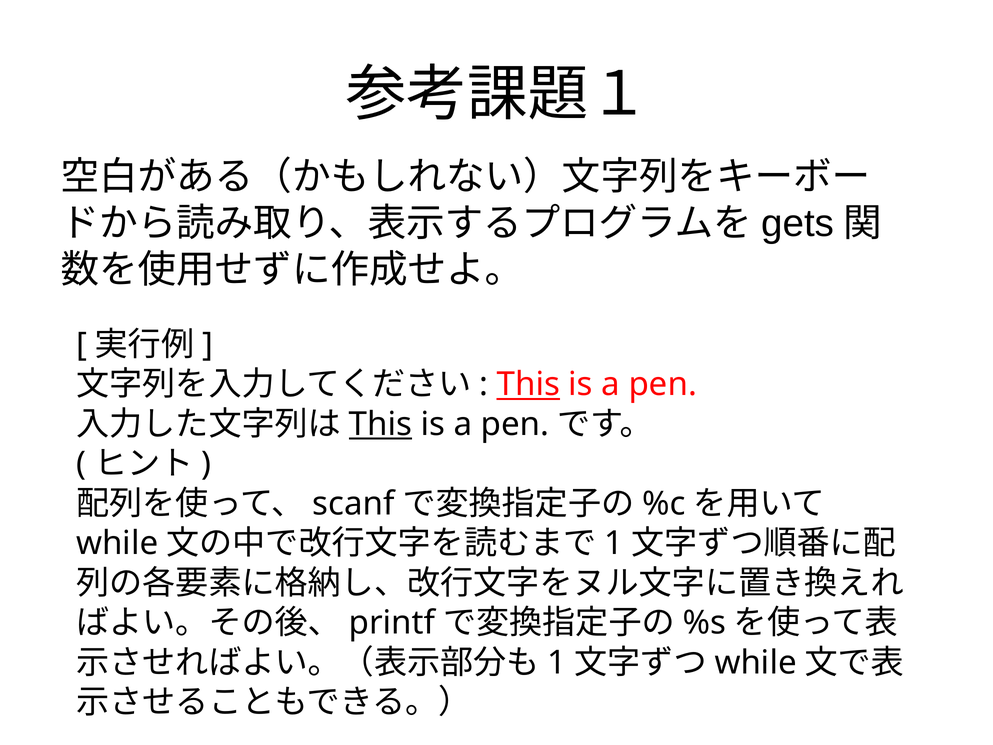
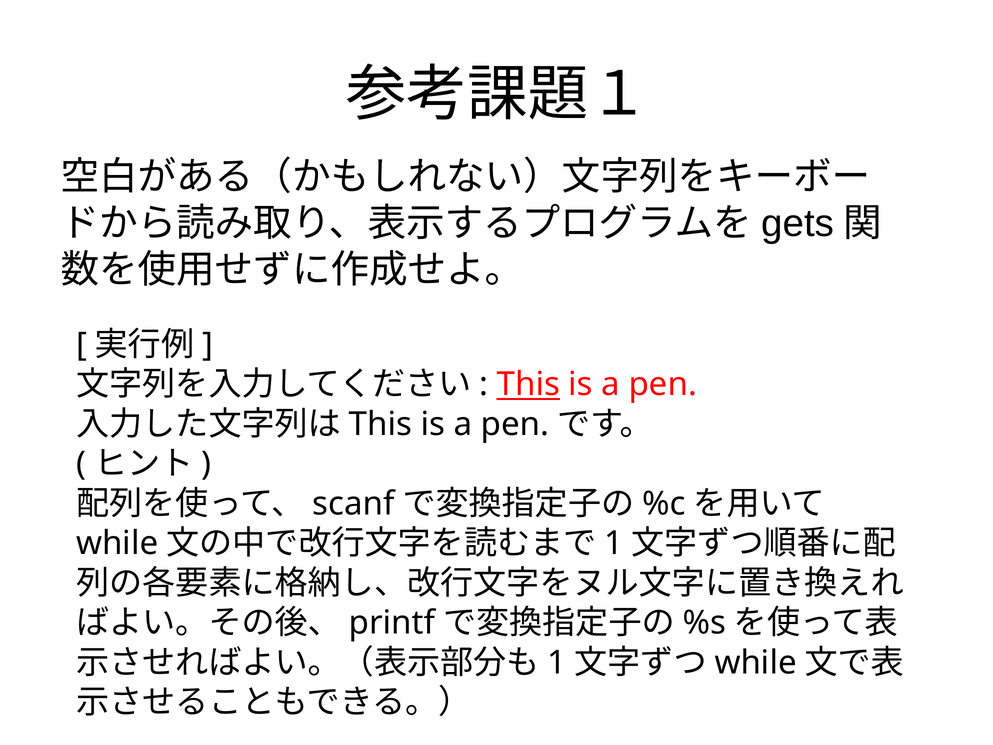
This at (380, 424) underline: present -> none
